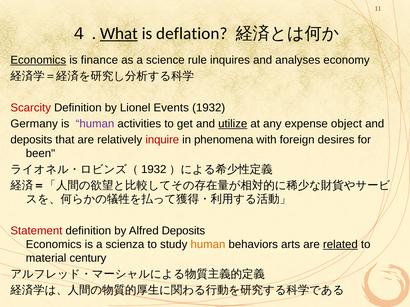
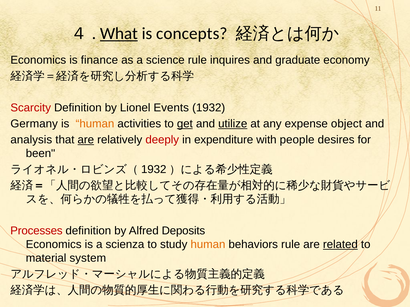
deflation: deflation -> concepts
Economics at (38, 60) underline: present -> none
analyses: analyses -> graduate
human at (95, 124) colour: purple -> orange
get underline: none -> present
deposits at (31, 140): deposits -> analysis
are at (86, 140) underline: none -> present
inquire: inquire -> deeply
phenomena: phenomena -> expenditure
foreign: foreign -> people
Statement: Statement -> Processes
behaviors arts: arts -> rule
century: century -> system
